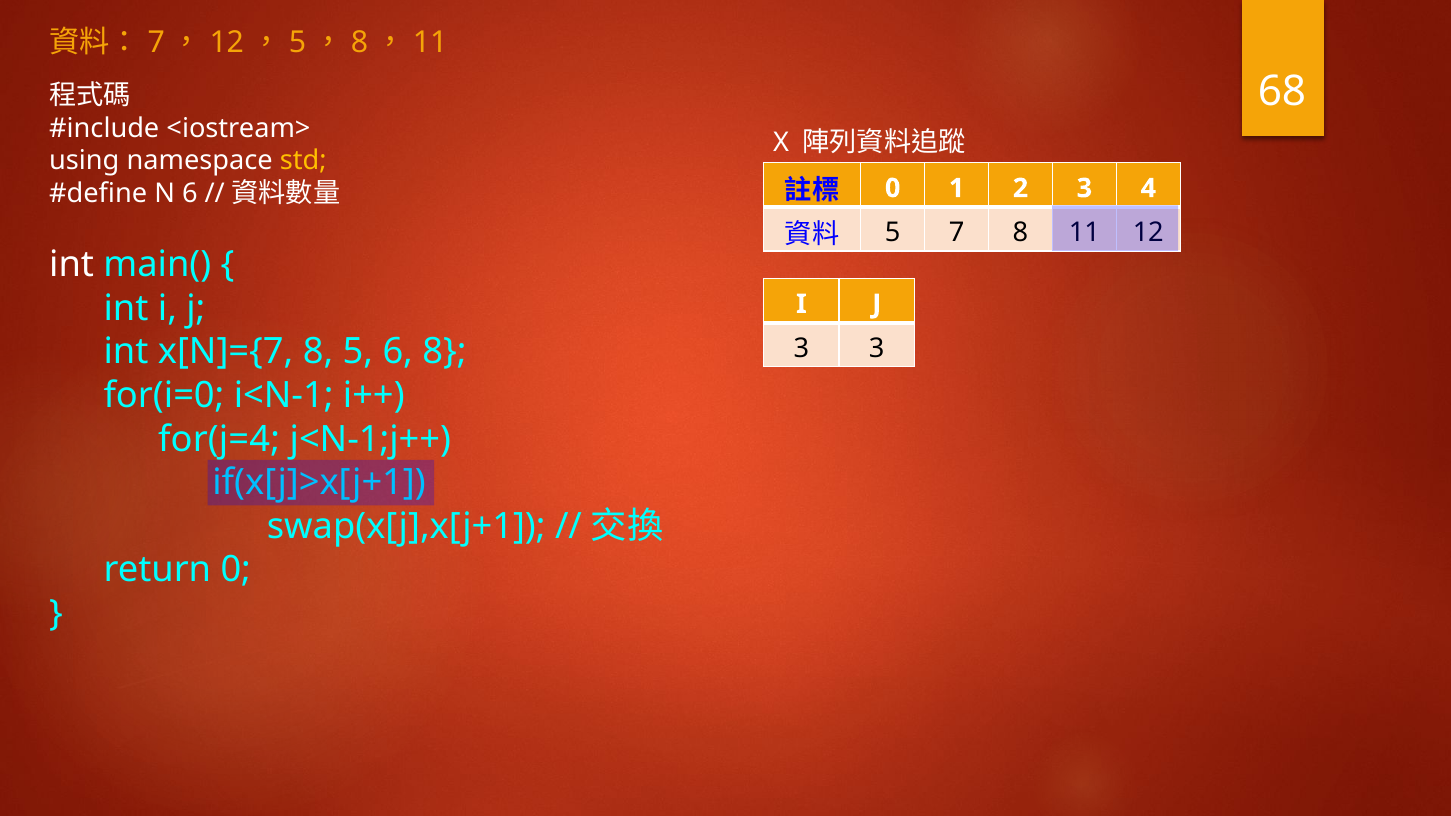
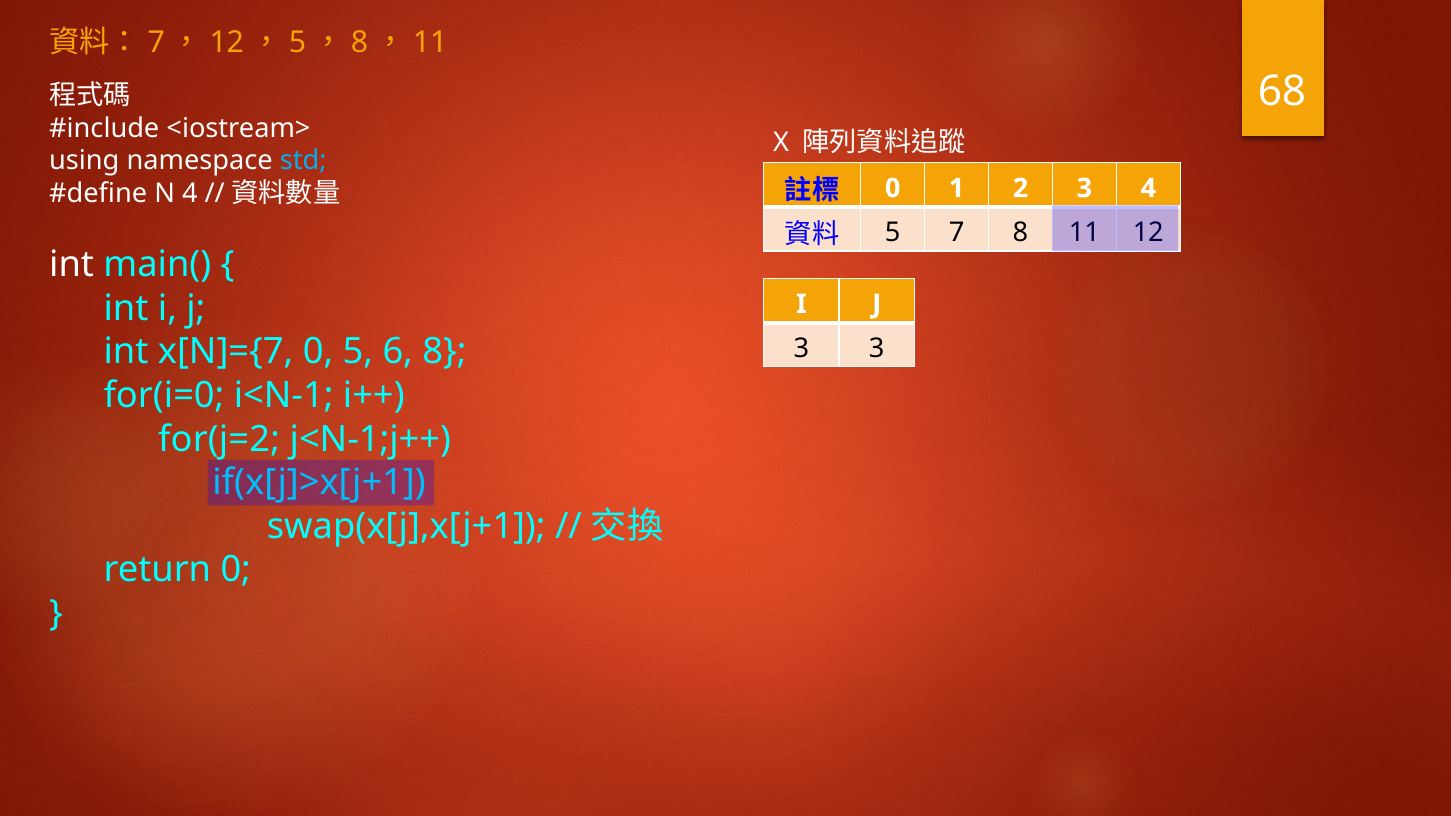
std colour: yellow -> light blue
N 6: 6 -> 4
x[N]={7 8: 8 -> 0
for(j=4: for(j=4 -> for(j=2
